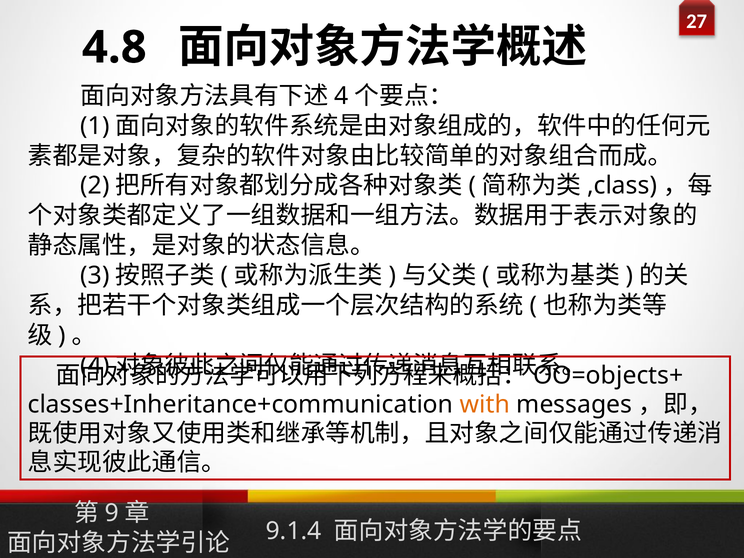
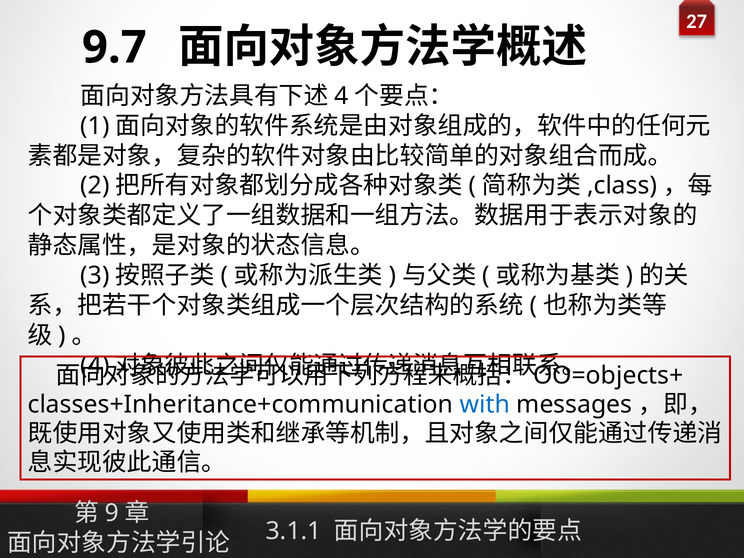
4.8: 4.8 -> 9.7
with colour: orange -> blue
9.1.4: 9.1.4 -> 3.1.1
